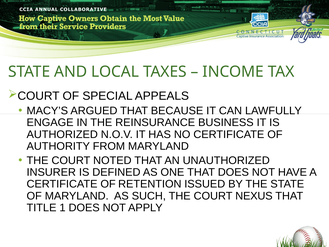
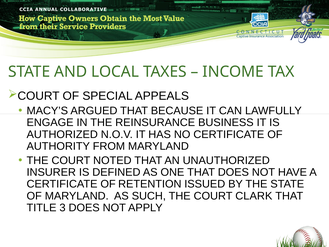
NEXUS: NEXUS -> CLARK
1: 1 -> 3
